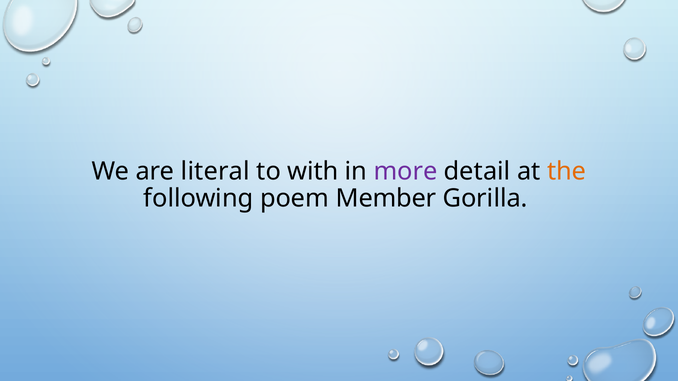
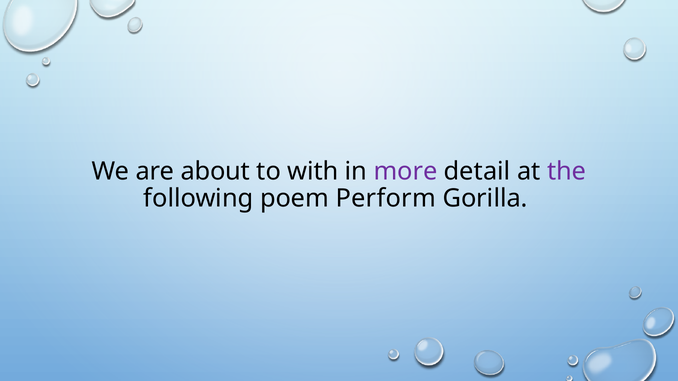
literal: literal -> about
the colour: orange -> purple
Member: Member -> Perform
